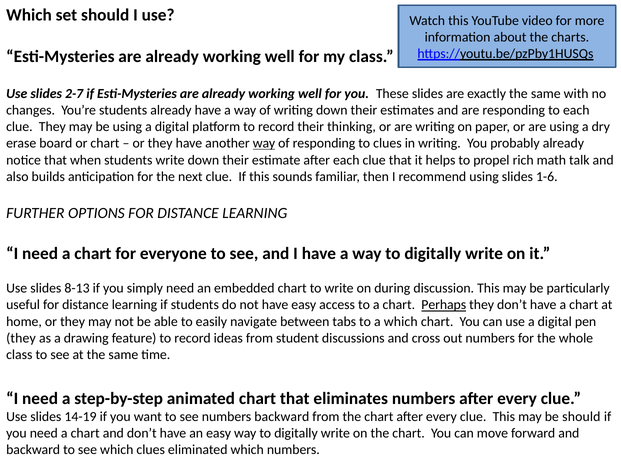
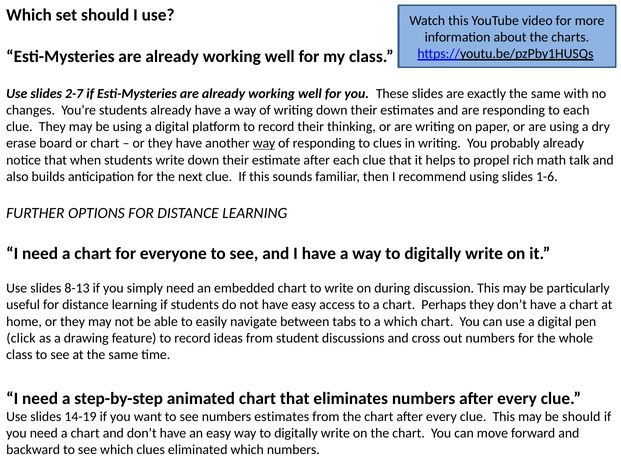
Perhaps underline: present -> none
they at (21, 338): they -> click
numbers backward: backward -> estimates
